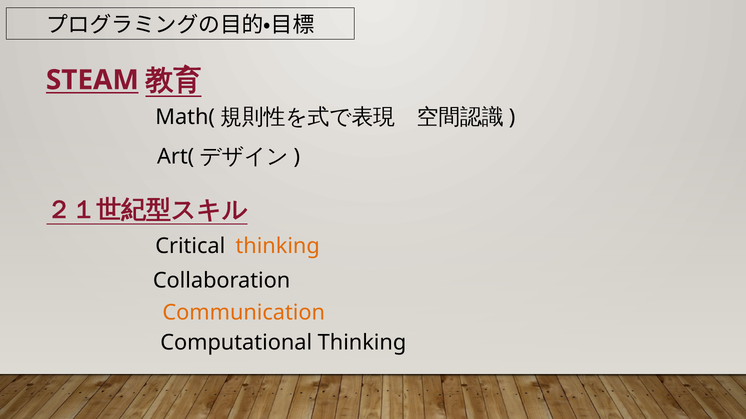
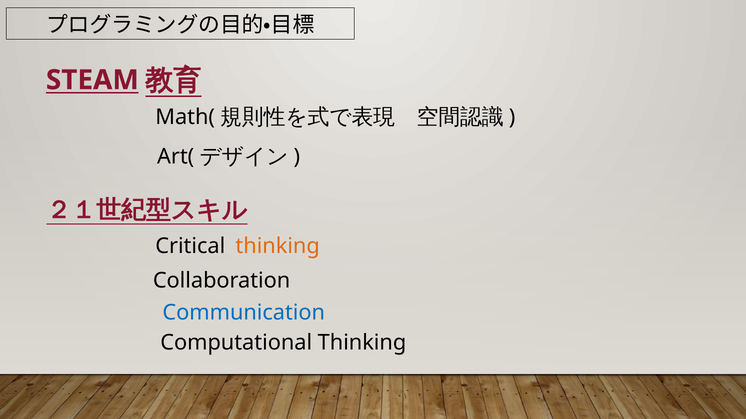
Communication colour: orange -> blue
